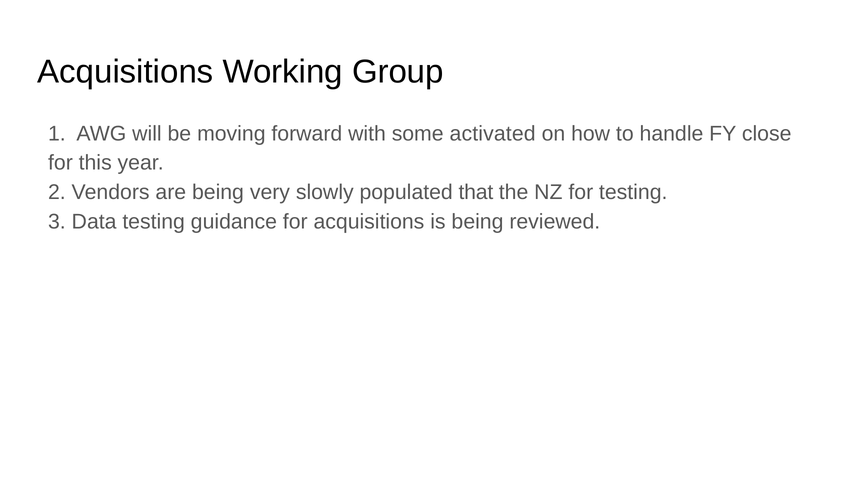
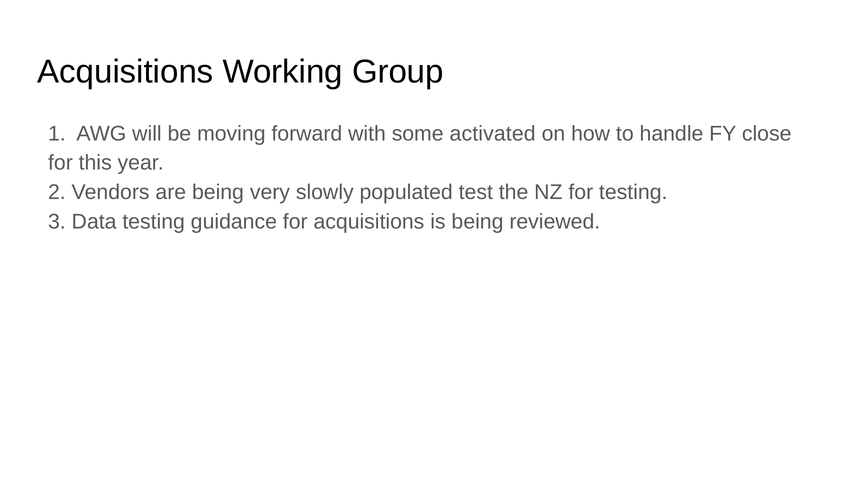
that: that -> test
